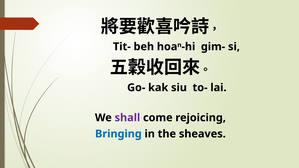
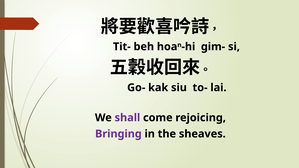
Bringing colour: blue -> purple
